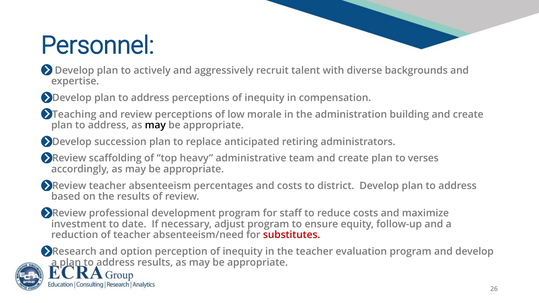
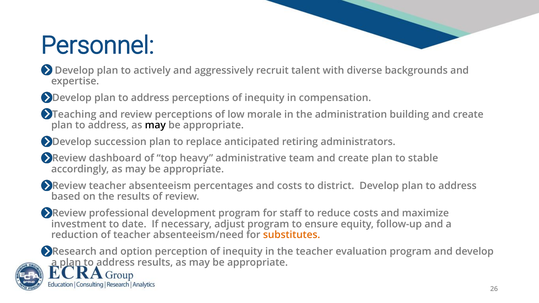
scaffolding: scaffolding -> dashboard
verses: verses -> stable
substitutes colour: red -> orange
